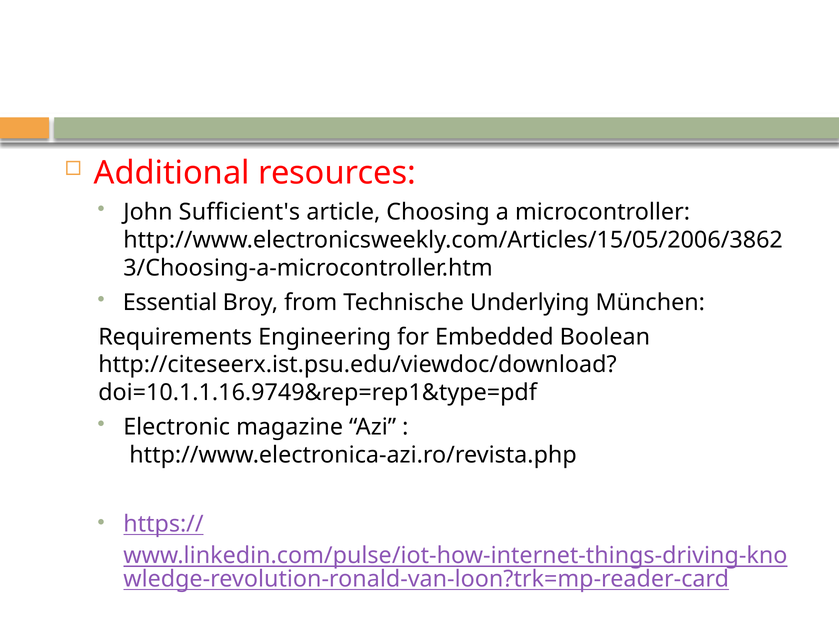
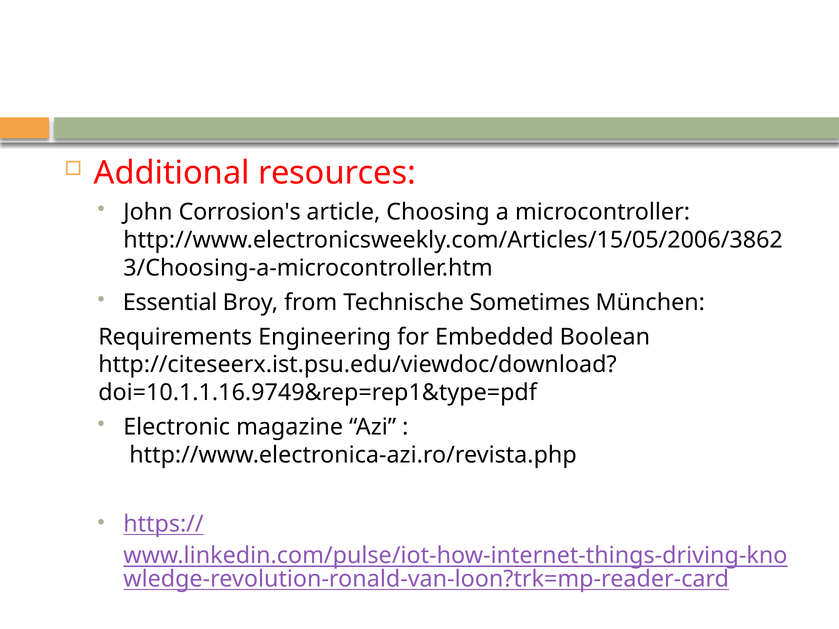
Sufficient's: Sufficient's -> Corrosion's
Underlying: Underlying -> Sometimes
